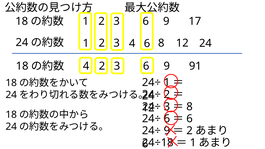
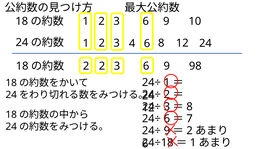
17: 17 -> 10
4 at (86, 66): 4 -> 2
91: 91 -> 98
6 at (190, 119): 6 -> 7
